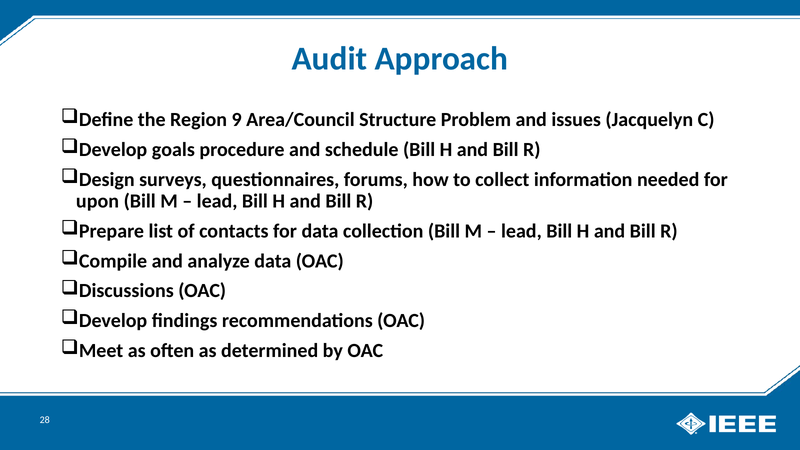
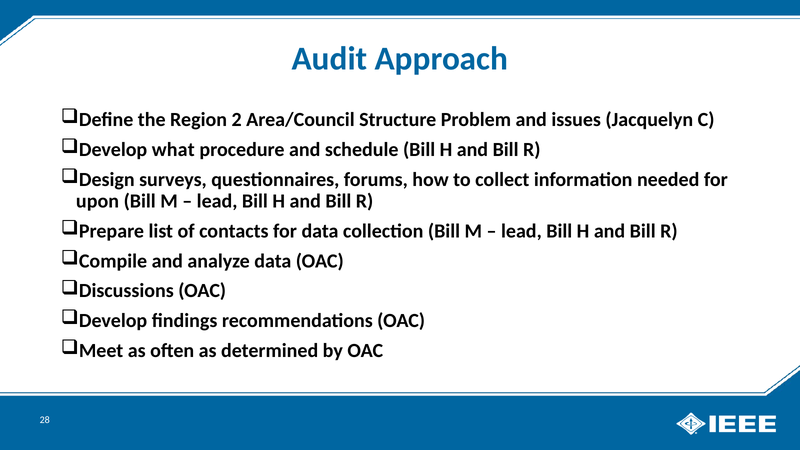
9: 9 -> 2
goals: goals -> what
